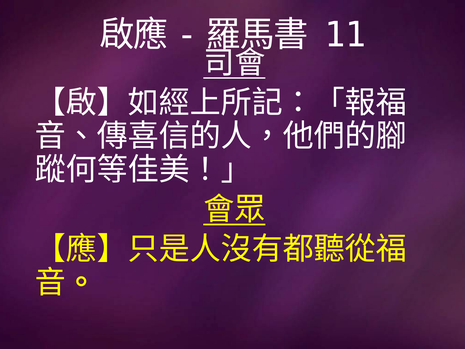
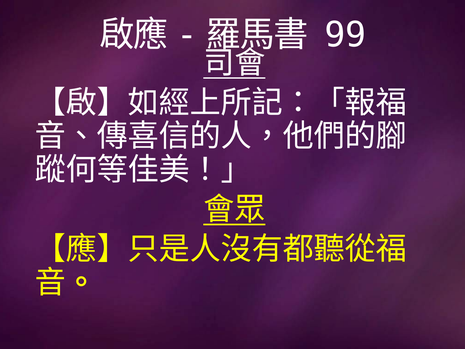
11: 11 -> 99
